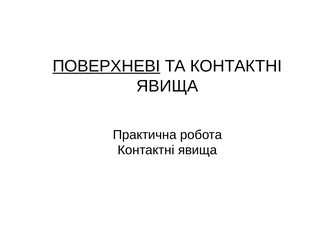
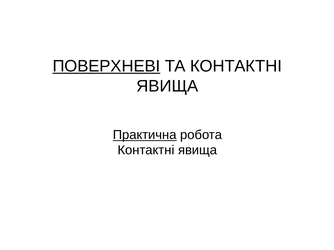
Практична underline: none -> present
